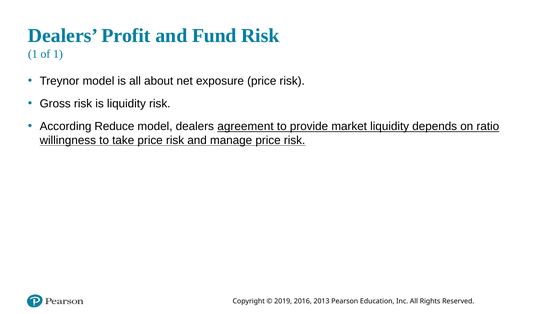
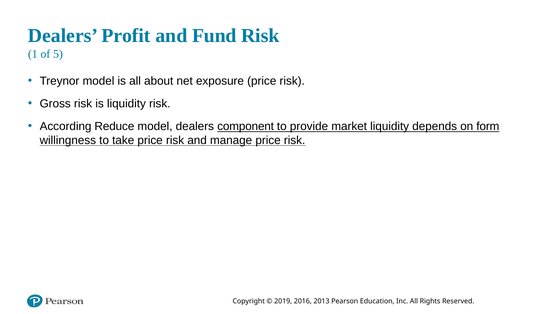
of 1: 1 -> 5
agreement: agreement -> component
ratio: ratio -> form
